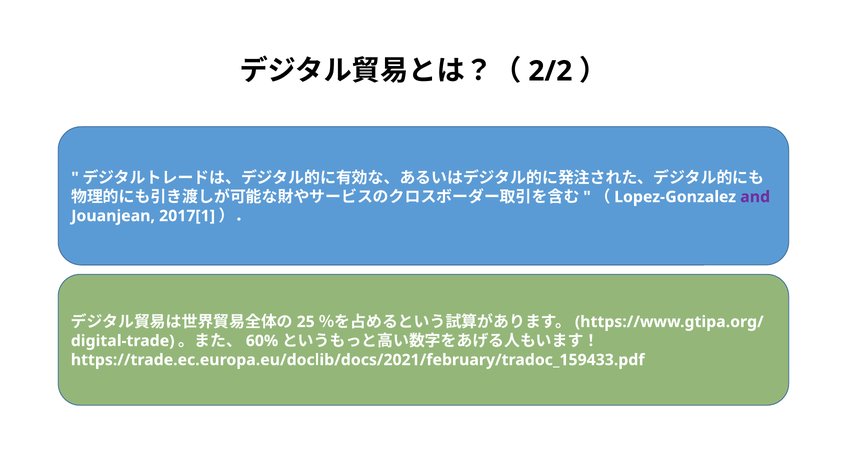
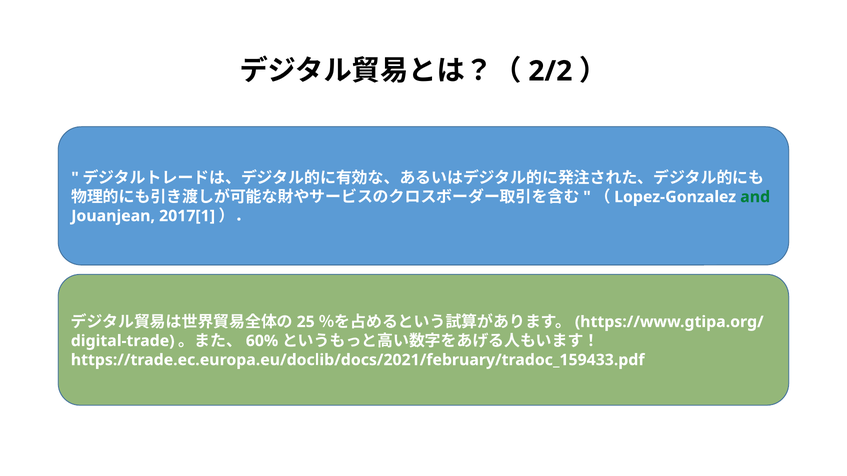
and colour: purple -> green
